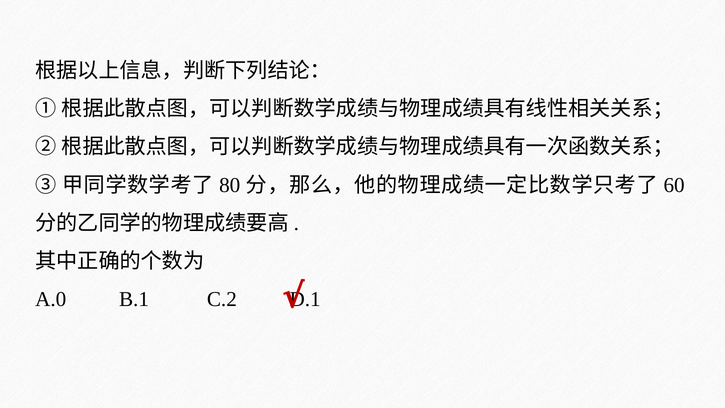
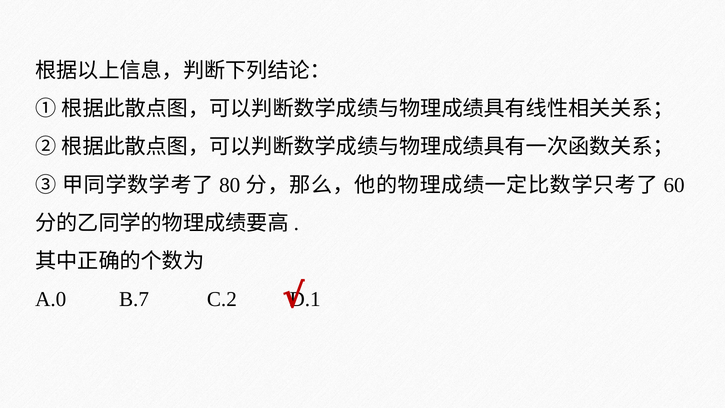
B.1: B.1 -> B.7
